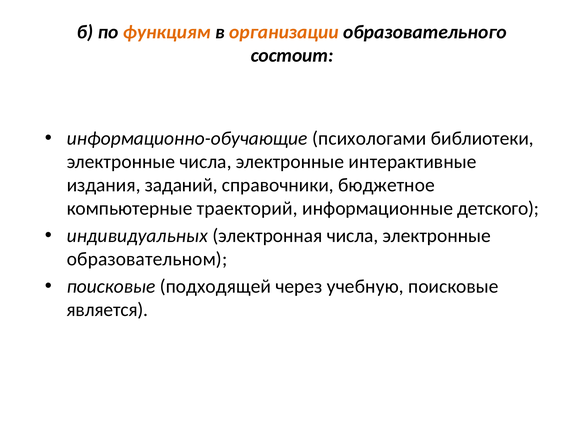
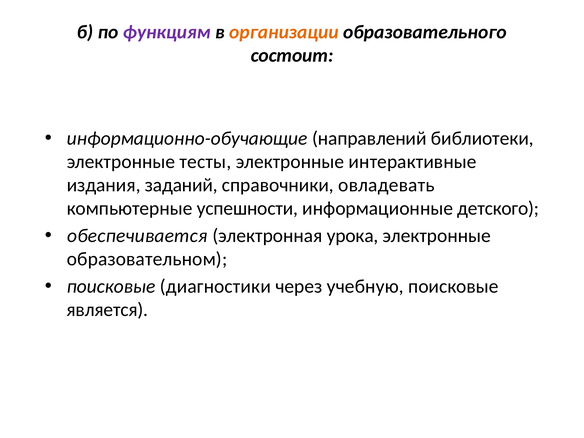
функциям colour: orange -> purple
психологами: психологами -> направлений
электронные числа: числа -> тесты
бюджетное: бюджетное -> овладевать
траекторий: траекторий -> успешности
индивидуальных: индивидуальных -> обеспечивается
электронная числа: числа -> урока
подходящей: подходящей -> диагностики
